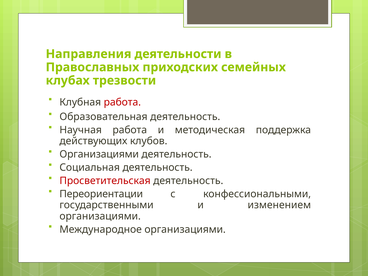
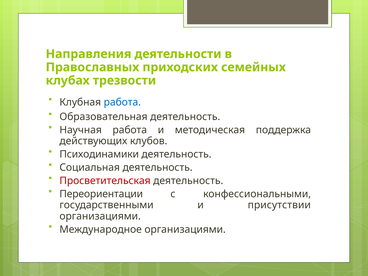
работа at (122, 102) colour: red -> blue
Организациями at (99, 154): Организациями -> Психодинамики
изменением: изменением -> присутствии
